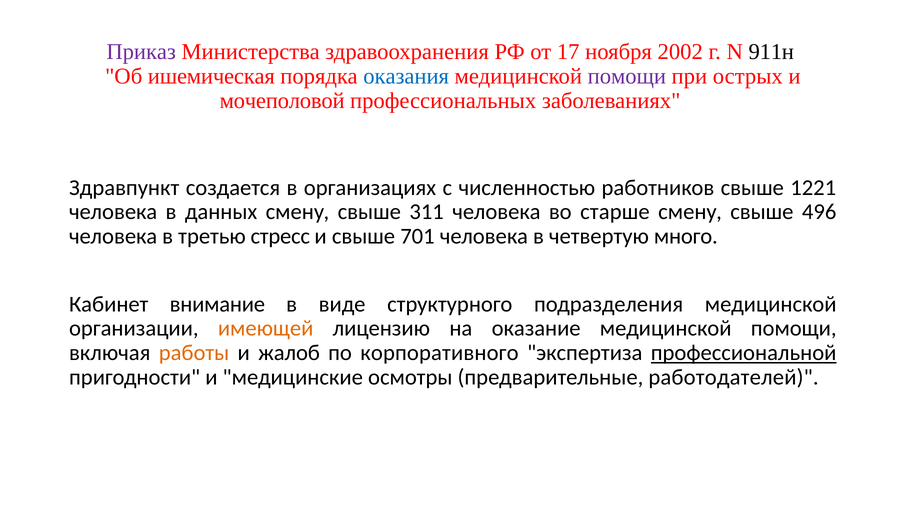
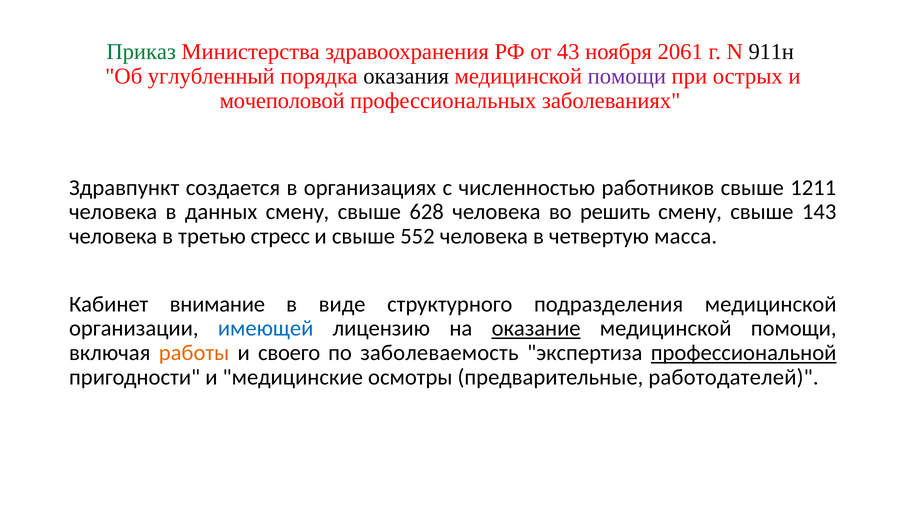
Приказ colour: purple -> green
17: 17 -> 43
2002: 2002 -> 2061
ишемическая: ишемическая -> углубленный
оказания colour: blue -> black
1221: 1221 -> 1211
311: 311 -> 628
старше: старше -> решить
496: 496 -> 143
701: 701 -> 552
много: много -> масса
имеющей colour: orange -> blue
оказание underline: none -> present
жалоб: жалоб -> своего
корпоративного: корпоративного -> заболеваемость
